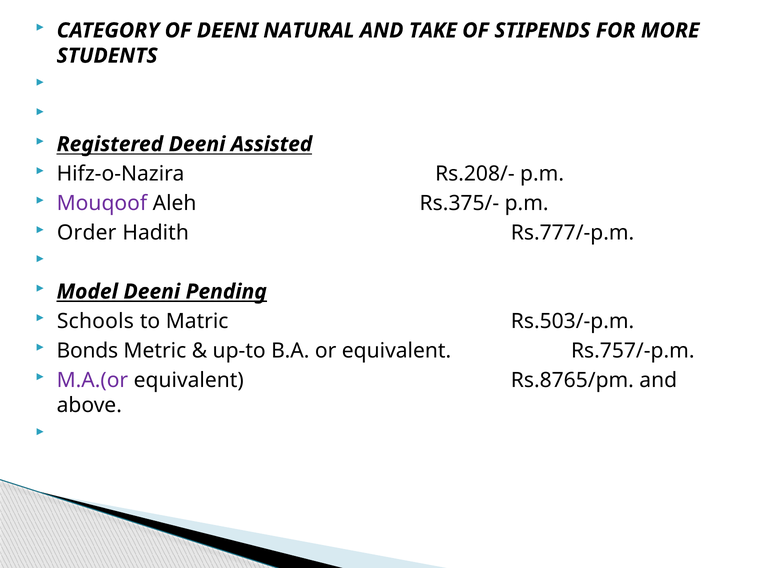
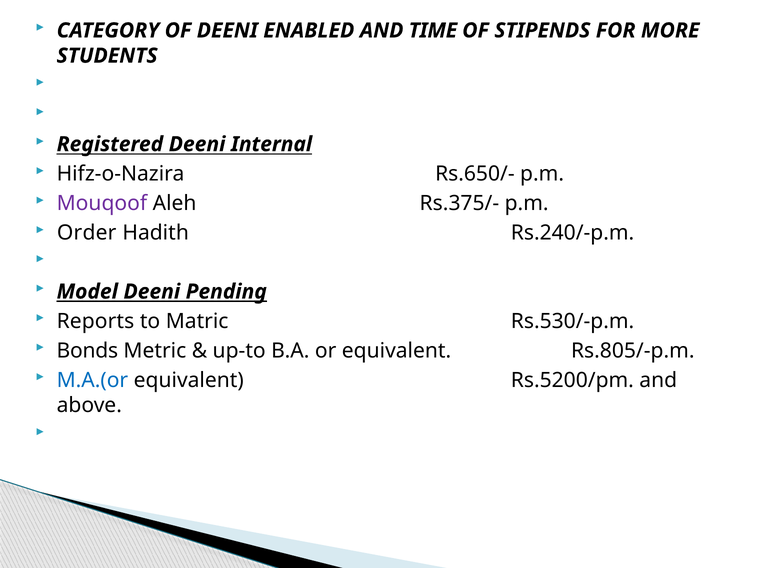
NATURAL: NATURAL -> ENABLED
TAKE: TAKE -> TIME
Assisted: Assisted -> Internal
Rs.208/-: Rs.208/- -> Rs.650/-
Rs.777/-p.m: Rs.777/-p.m -> Rs.240/-p.m
Schools: Schools -> Reports
Rs.503/-p.m: Rs.503/-p.m -> Rs.530/-p.m
Rs.757/-p.m: Rs.757/-p.m -> Rs.805/-p.m
M.A.(or colour: purple -> blue
Rs.8765/pm: Rs.8765/pm -> Rs.5200/pm
